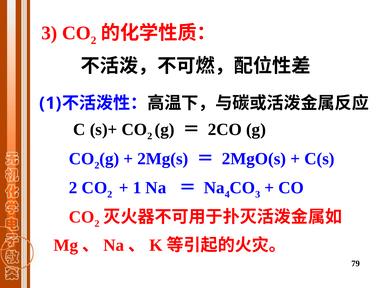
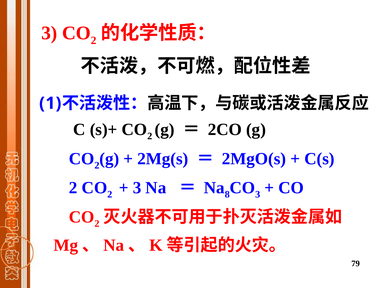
1 at (137, 187): 1 -> 3
4: 4 -> 8
